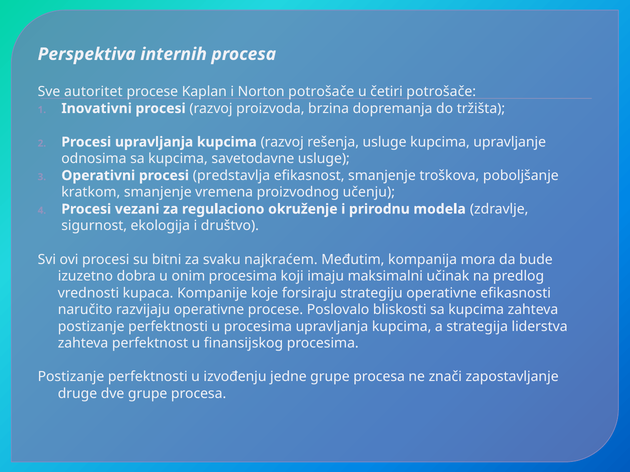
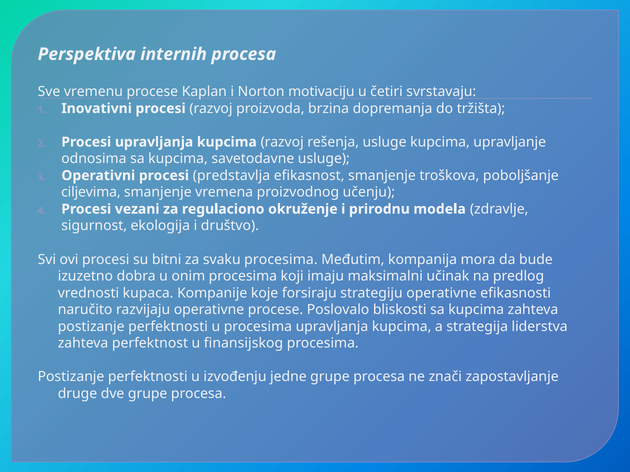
autoritet: autoritet -> vremenu
Norton potrošače: potrošače -> motivaciju
četiri potrošače: potrošače -> svrstavaju
kratkom: kratkom -> ciljevima
svaku najkraćem: najkraćem -> procesima
